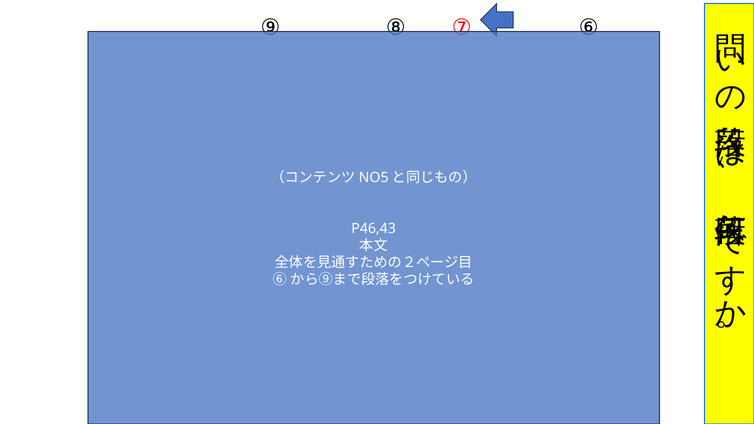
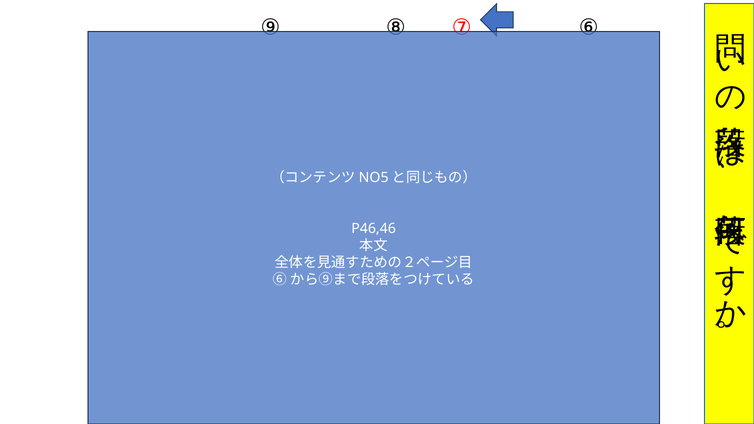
P46,43: P46,43 -> P46,46
